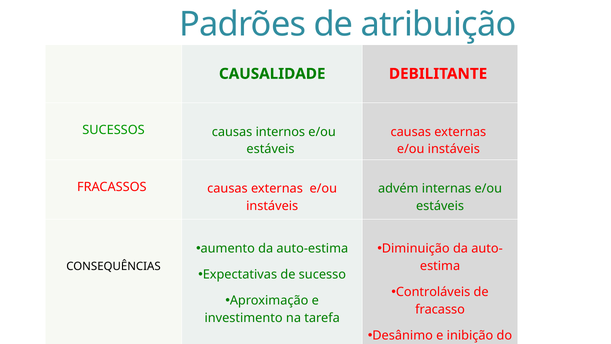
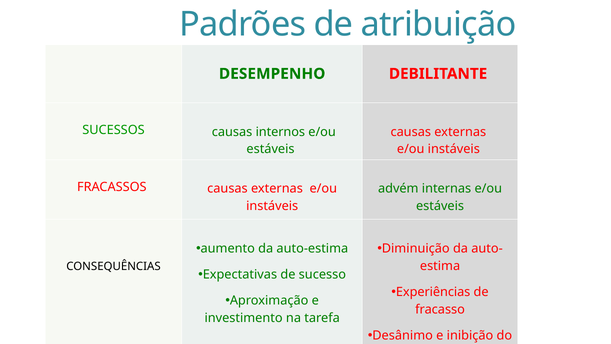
CAUSALIDADE: CAUSALIDADE -> DESEMPENHO
Controláveis: Controláveis -> Experiências
